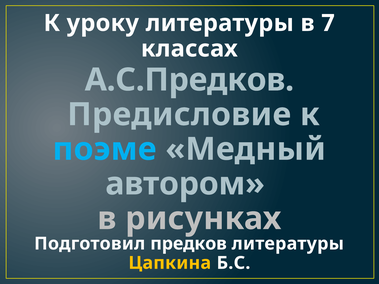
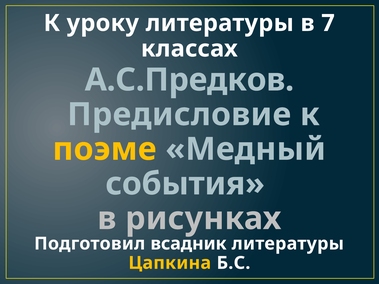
поэме colour: light blue -> yellow
автором: автором -> события
предков: предков -> всадник
